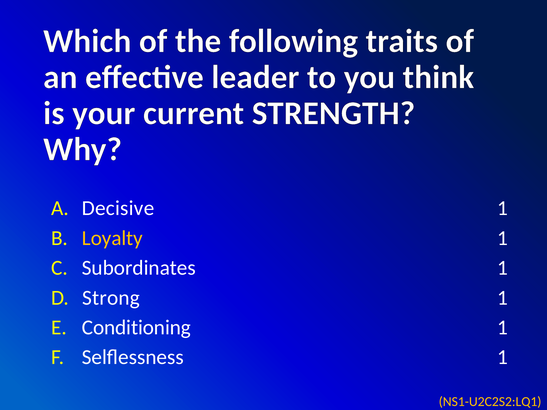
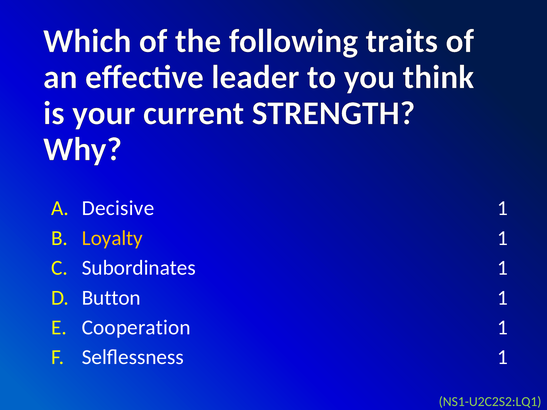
Strong: Strong -> Button
Conditioning: Conditioning -> Cooperation
NS1-U2C2S2:LQ1 colour: yellow -> light green
